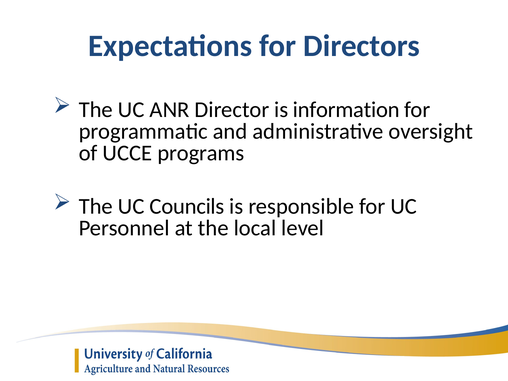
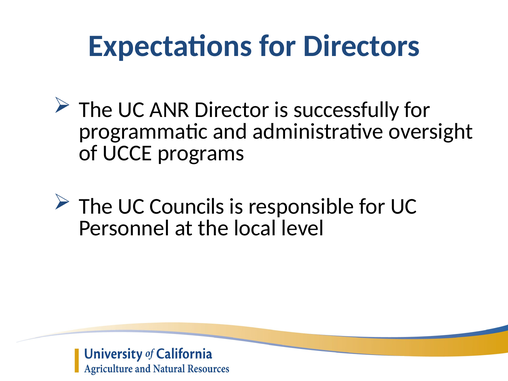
information: information -> successfully
